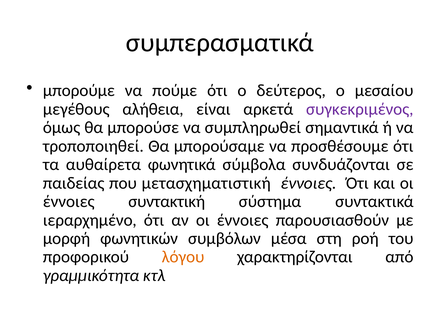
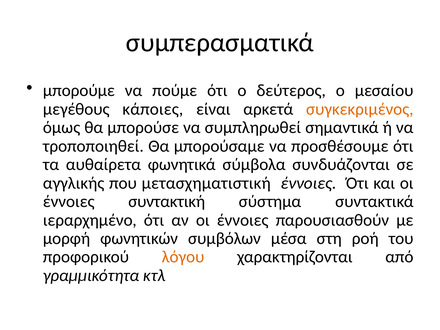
αλήθεια: αλήθεια -> κάποιες
συγκεκριμένος colour: purple -> orange
παιδείας: παιδείας -> αγγλικής
